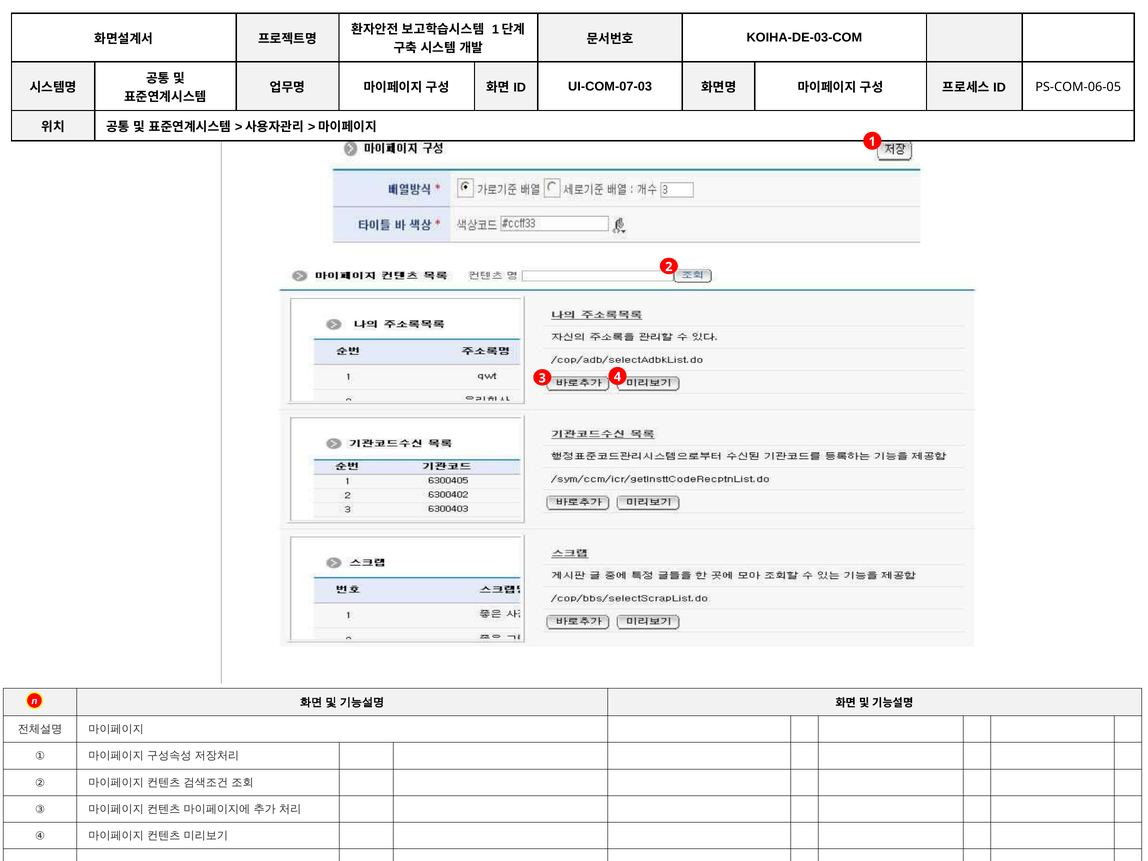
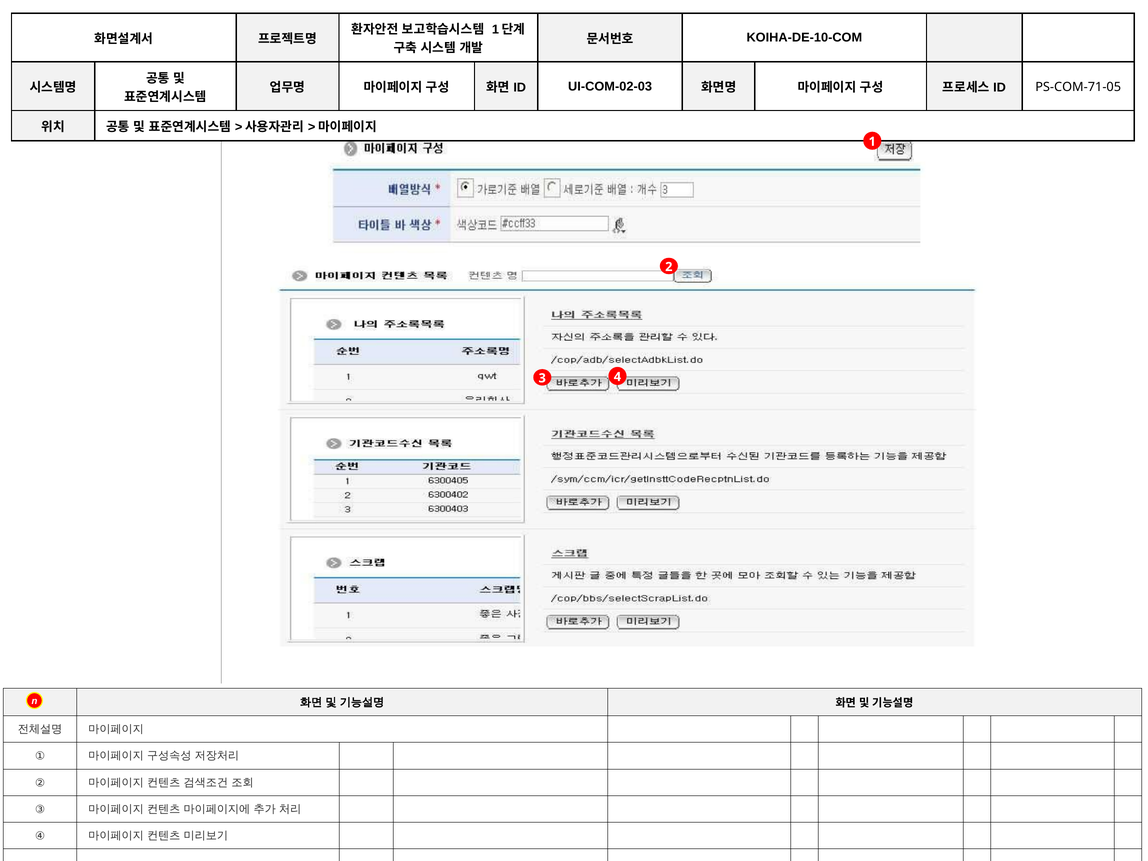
KOIHA-DE-03-COM: KOIHA-DE-03-COM -> KOIHA-DE-10-COM
UI-COM-07-03: UI-COM-07-03 -> UI-COM-02-03
PS-COM-06-05: PS-COM-06-05 -> PS-COM-71-05
